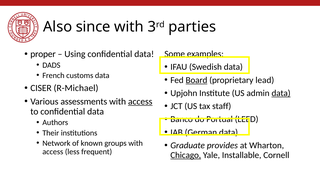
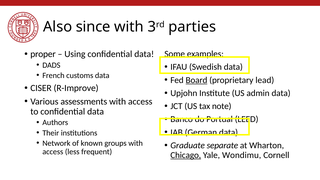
R-Michael: R-Michael -> R-Improve
data at (281, 93) underline: present -> none
access at (140, 101) underline: present -> none
staff: staff -> note
provides: provides -> separate
Installable: Installable -> Wondimu
